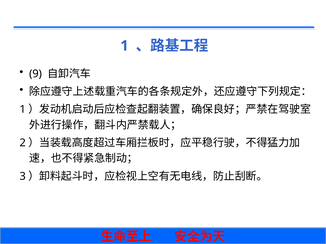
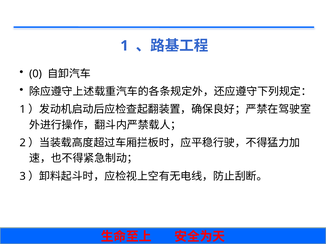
9: 9 -> 0
